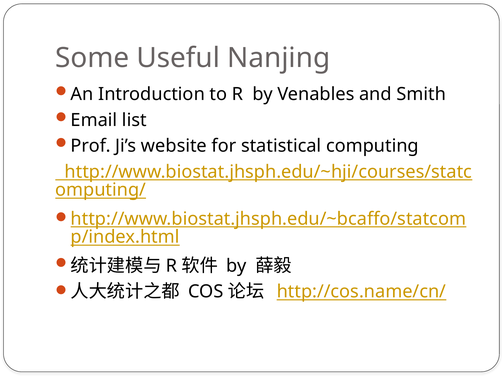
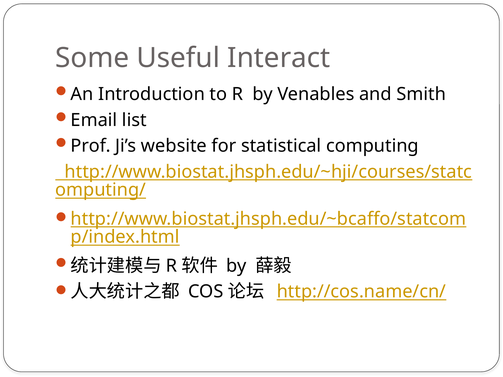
Nanjing: Nanjing -> Interact
